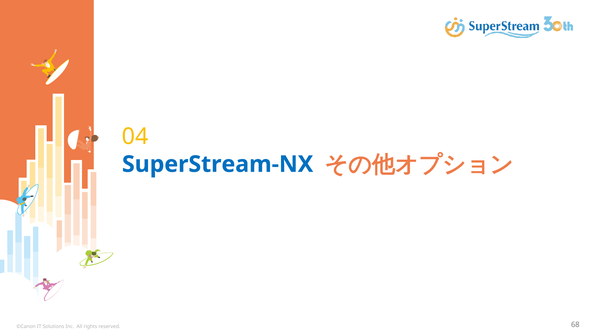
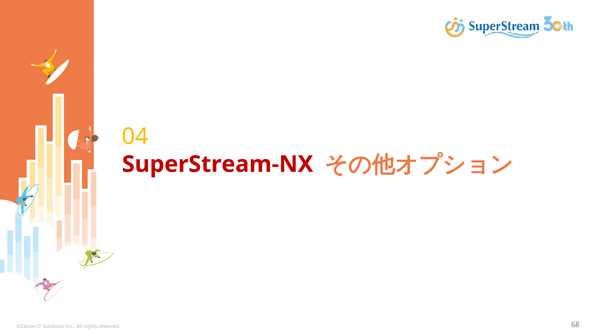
SuperStream-NX colour: blue -> red
